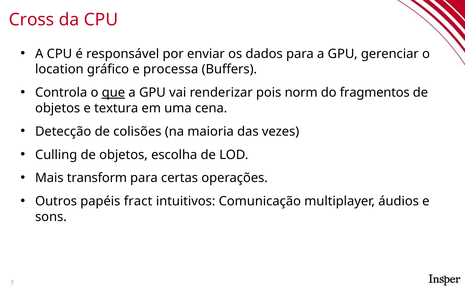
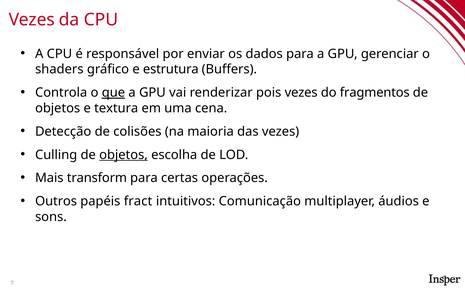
Cross at (32, 20): Cross -> Vezes
location: location -> shaders
processa: processa -> estrutura
pois norm: norm -> vezes
objetos at (123, 155) underline: none -> present
